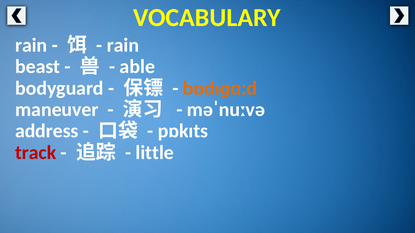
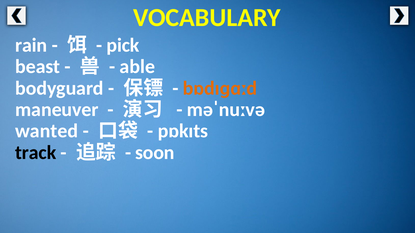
rain at (123, 45): rain -> pick
address: address -> wanted
track colour: red -> black
little: little -> soon
